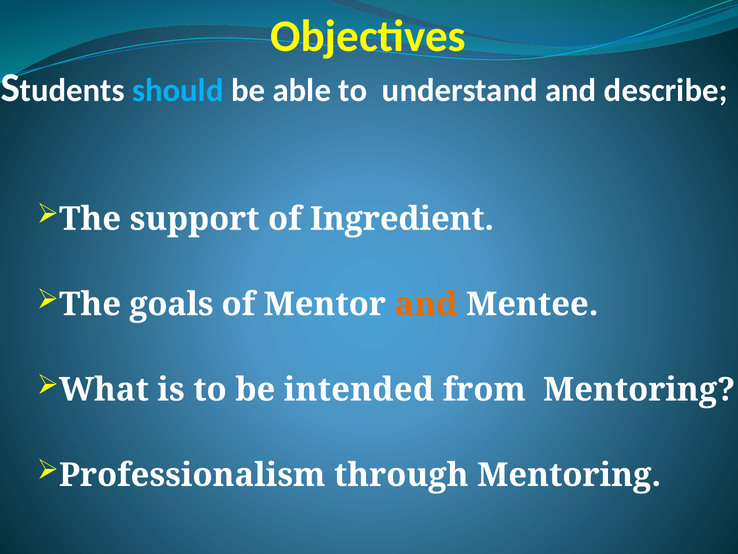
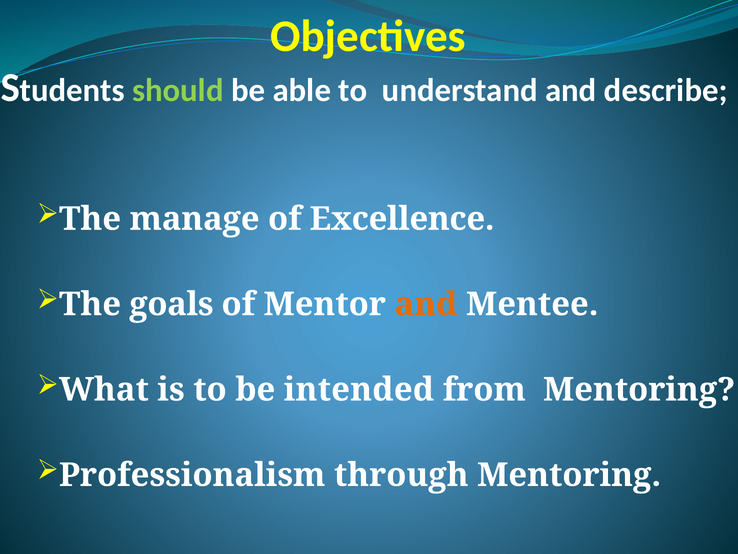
should colour: light blue -> light green
support: support -> manage
Ingredient: Ingredient -> Excellence
